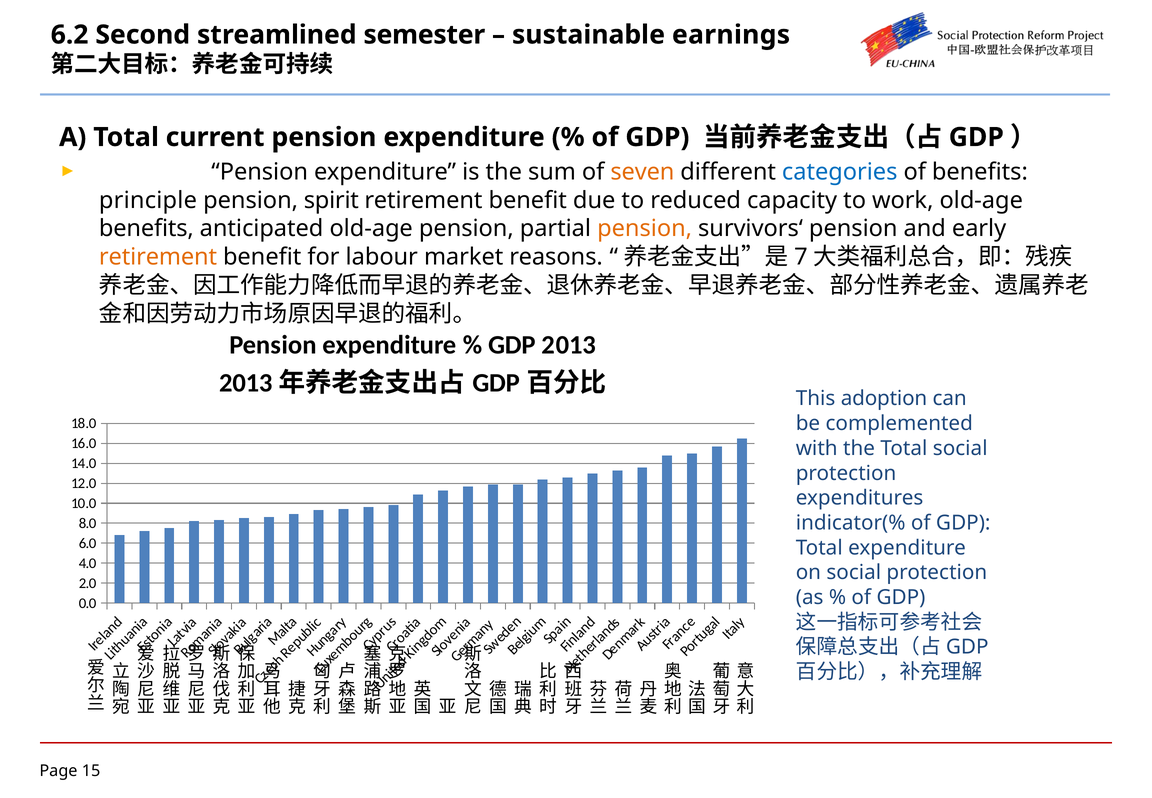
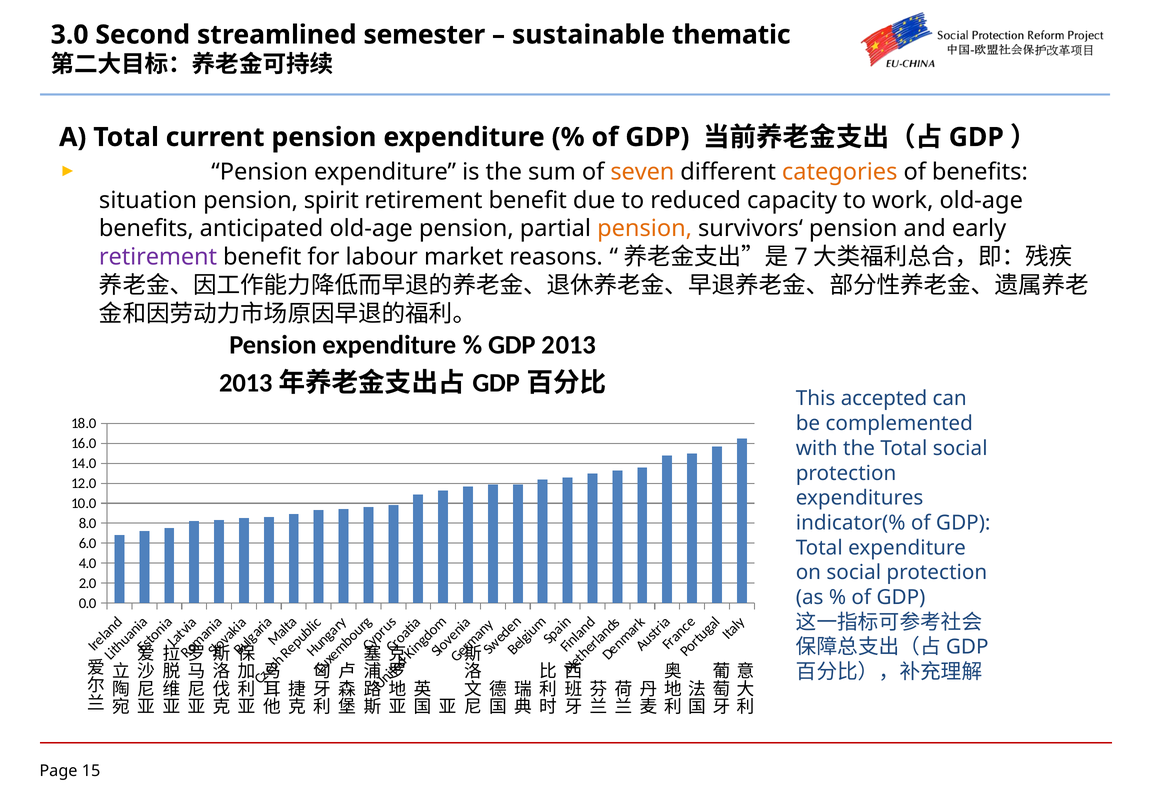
6.2: 6.2 -> 3.0
earnings: earnings -> thematic
categories colour: blue -> orange
principle: principle -> situation
retirement at (158, 257) colour: orange -> purple
adoption: adoption -> accepted
